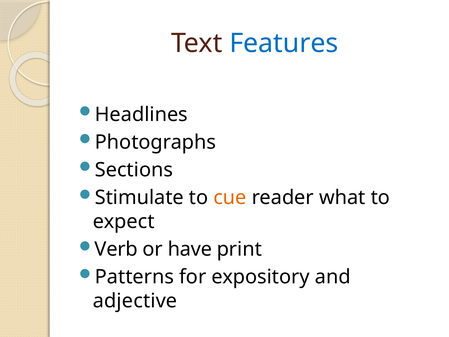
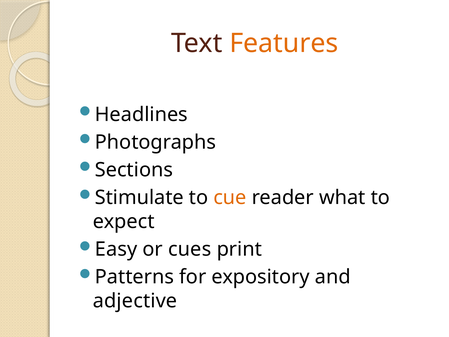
Features colour: blue -> orange
Verb: Verb -> Easy
have: have -> cues
